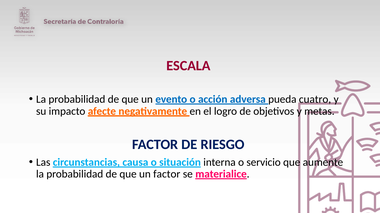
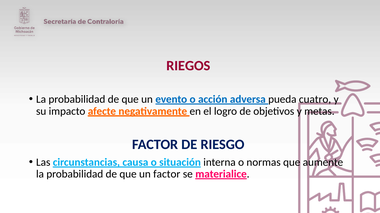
ESCALA: ESCALA -> RIEGOS
servicio: servicio -> normas
